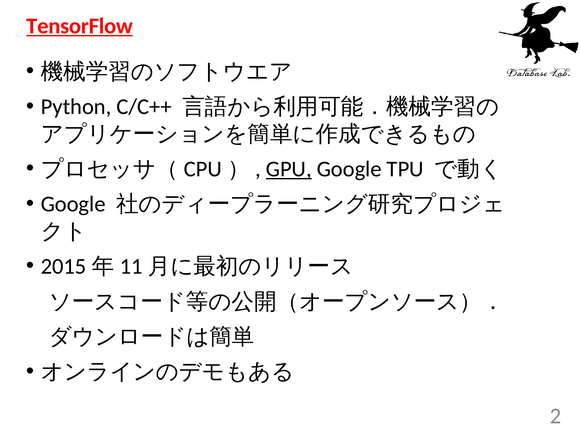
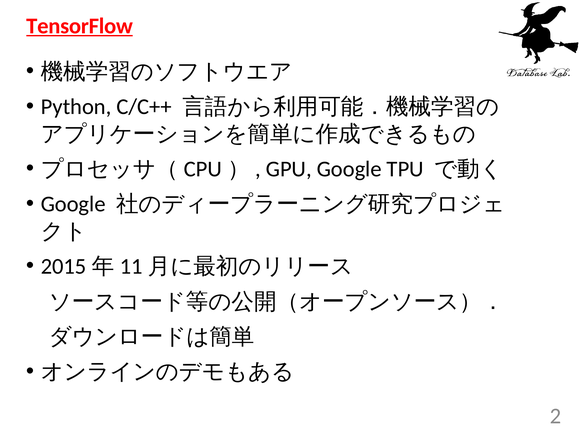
GPU underline: present -> none
